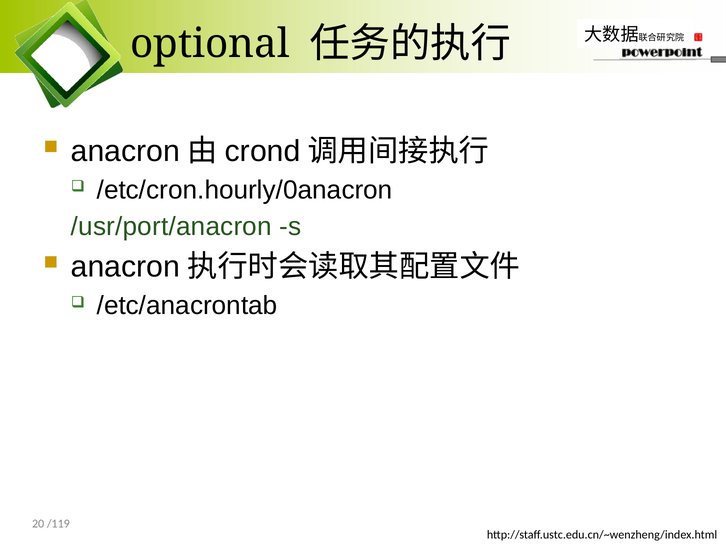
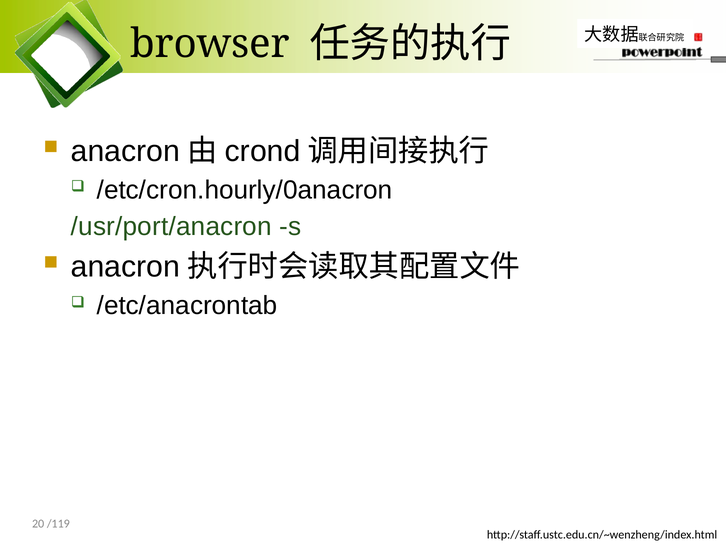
optional: optional -> browser
